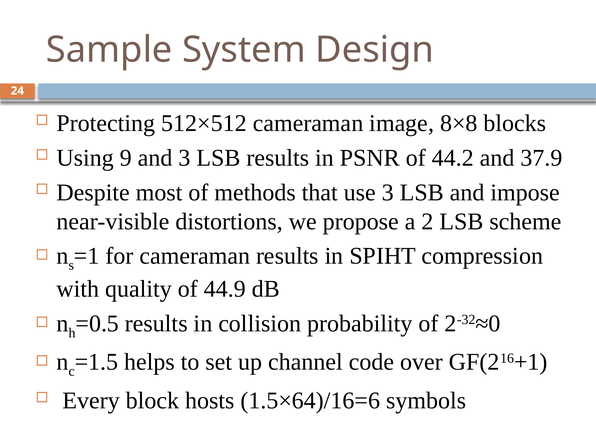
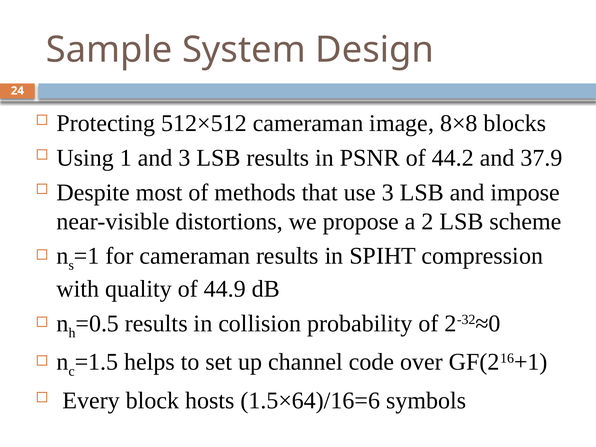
9: 9 -> 1
